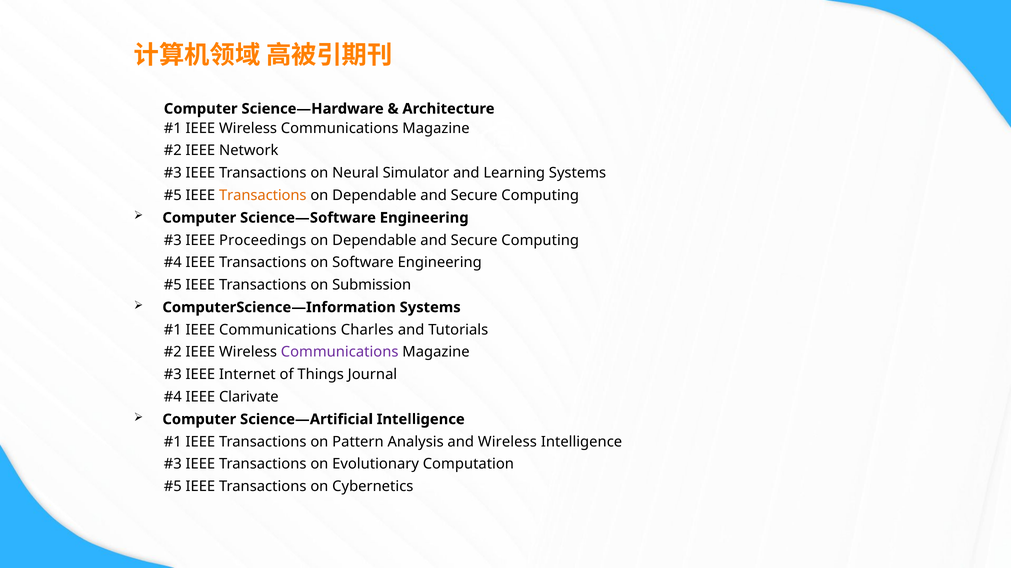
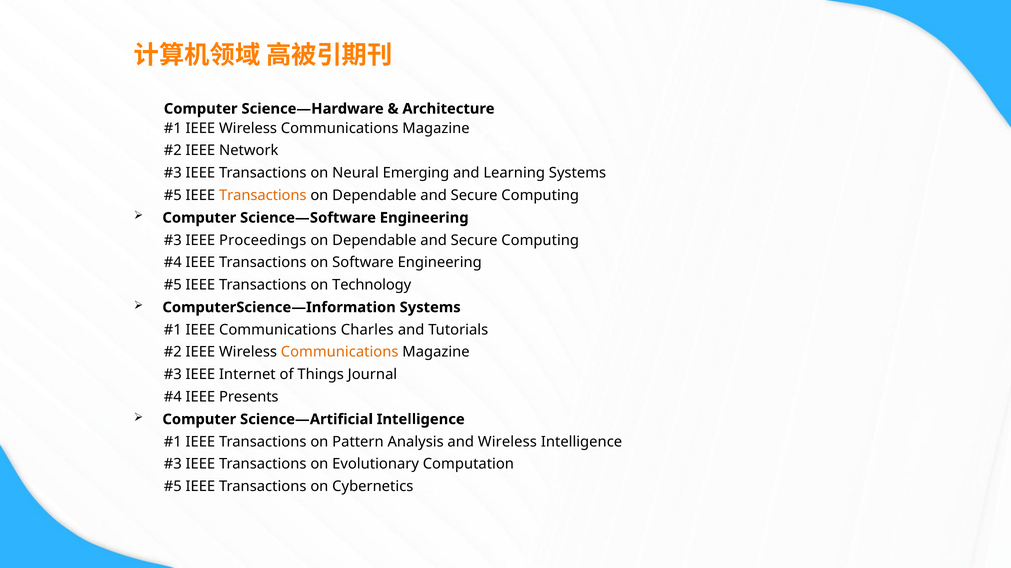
Simulator: Simulator -> Emerging
Submission: Submission -> Technology
Communications at (340, 353) colour: purple -> orange
Clarivate: Clarivate -> Presents
